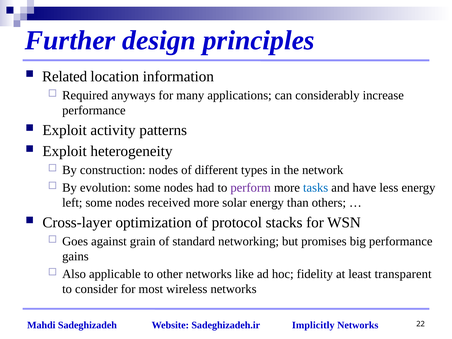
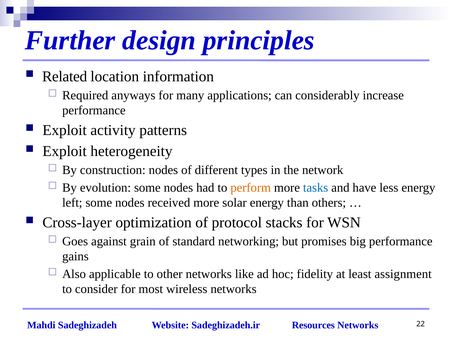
perform colour: purple -> orange
transparent: transparent -> assignment
Implicitly: Implicitly -> Resources
